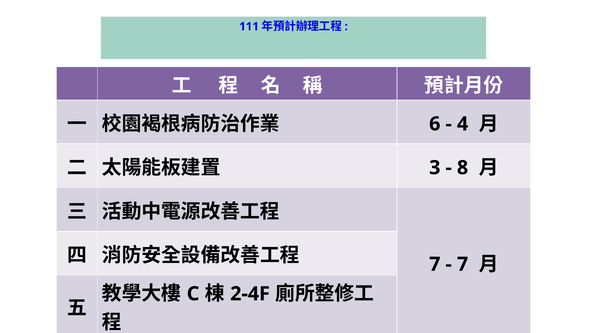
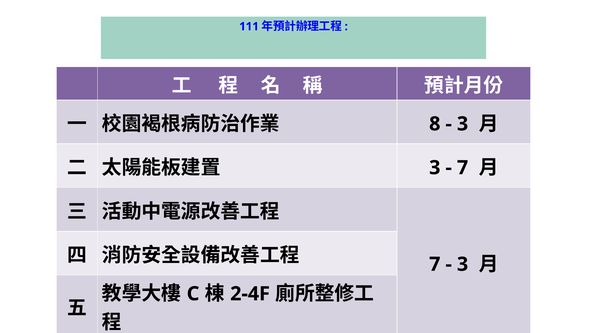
6: 6 -> 8
4 at (463, 124): 4 -> 3
8 at (463, 168): 8 -> 7
7 at (463, 264): 7 -> 3
